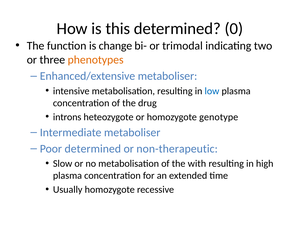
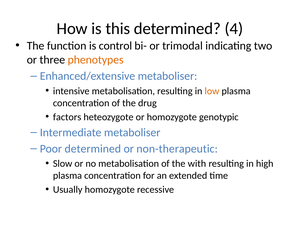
0: 0 -> 4
change: change -> control
low colour: blue -> orange
introns: introns -> factors
genotype: genotype -> genotypic
